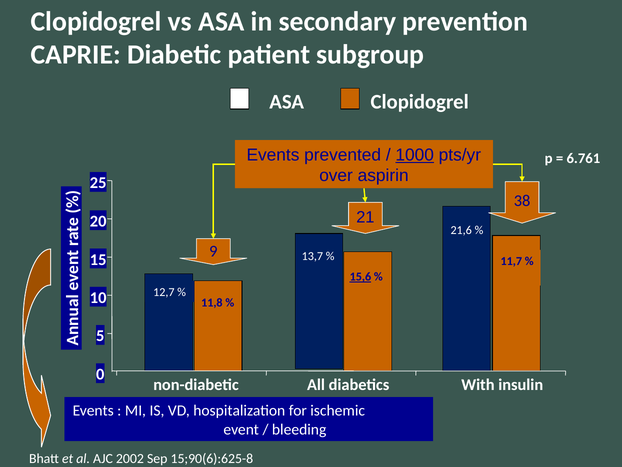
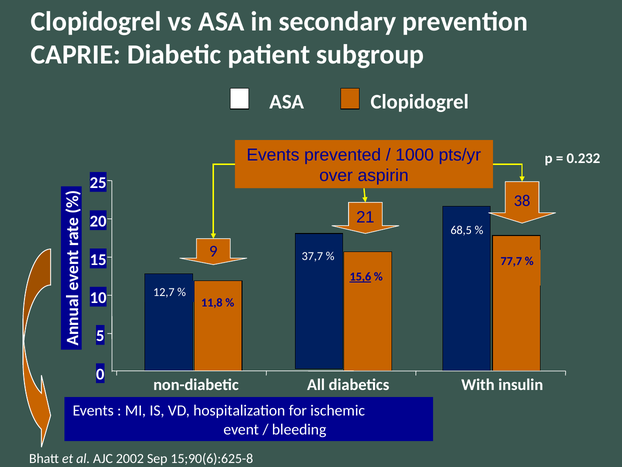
1000 underline: present -> none
6.761: 6.761 -> 0.232
21,6: 21,6 -> 68,5
13,7: 13,7 -> 37,7
11,7: 11,7 -> 77,7
